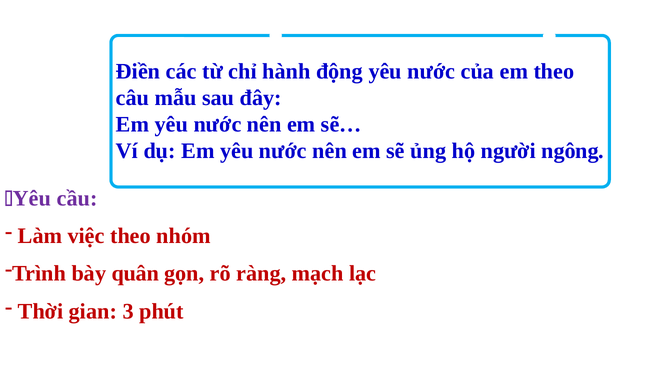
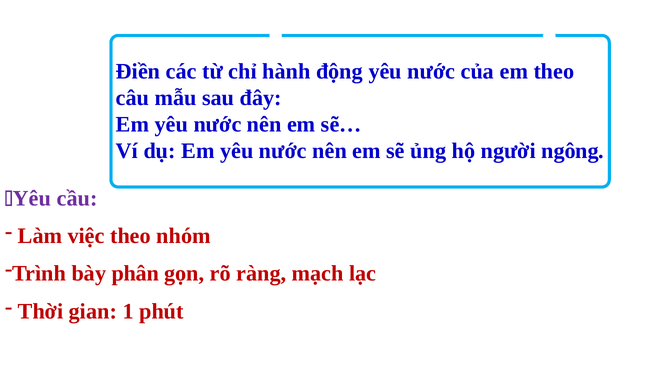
quân: quân -> phân
3: 3 -> 1
